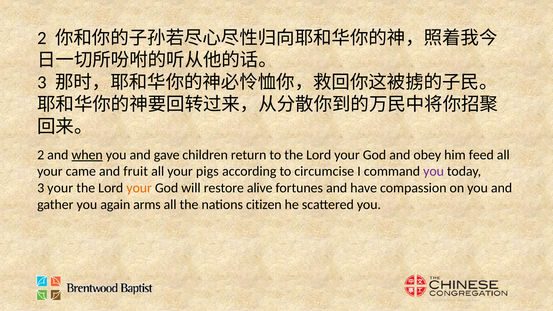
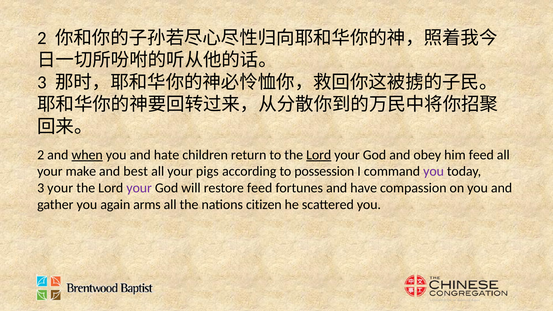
gave: gave -> hate
Lord at (319, 155) underline: none -> present
came: came -> make
fruit: fruit -> best
circumcise: circumcise -> possession
your at (139, 188) colour: orange -> purple
restore alive: alive -> feed
